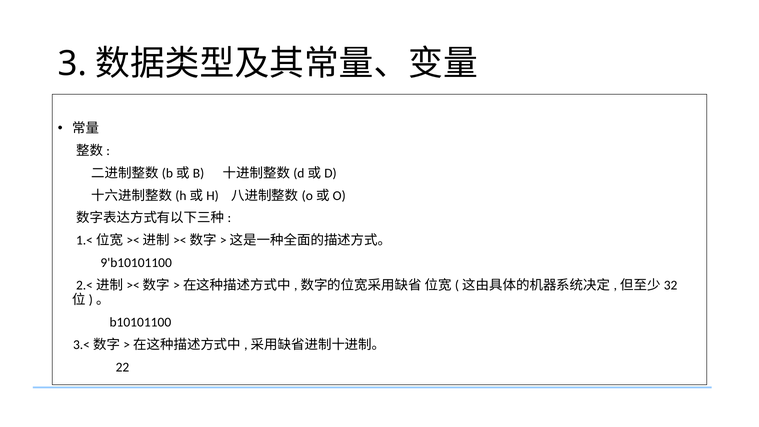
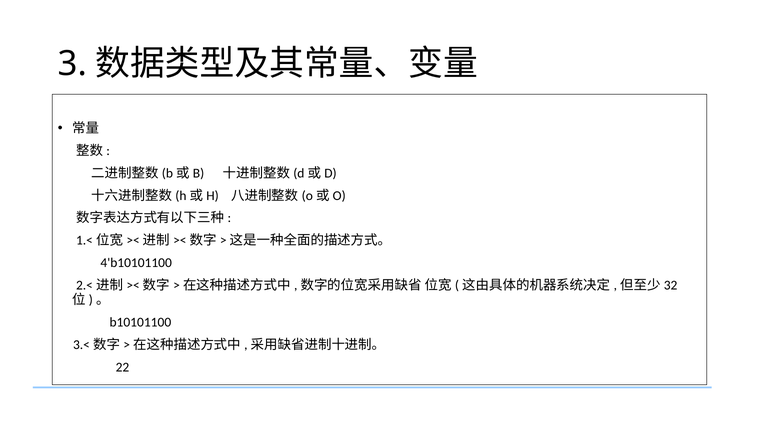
9'b10101100: 9'b10101100 -> 4'b10101100
